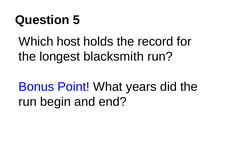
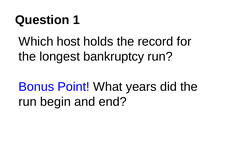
5: 5 -> 1
blacksmith: blacksmith -> bankruptcy
